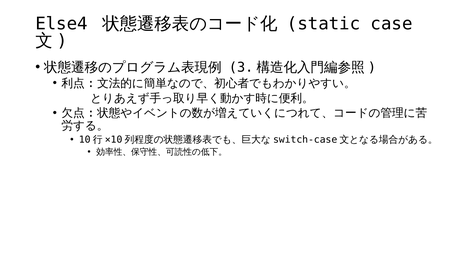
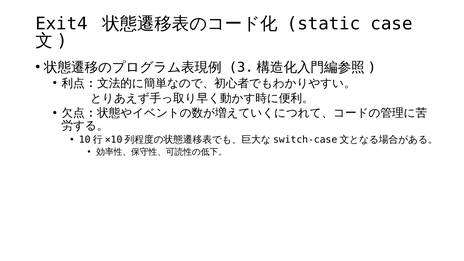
Else4: Else4 -> Exit4
